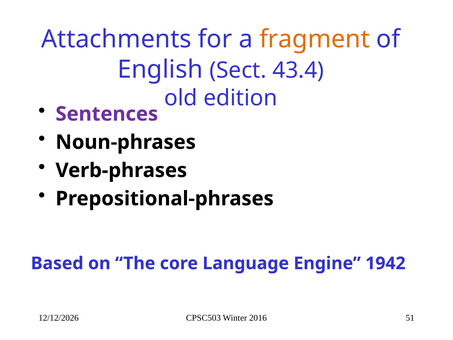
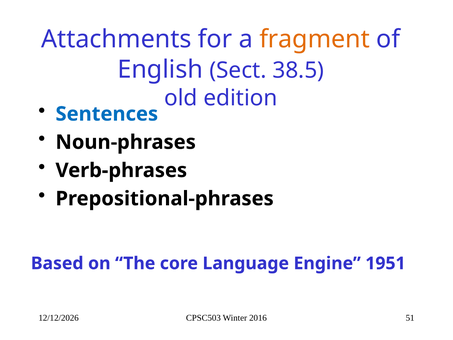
43.4: 43.4 -> 38.5
Sentences colour: purple -> blue
1942: 1942 -> 1951
